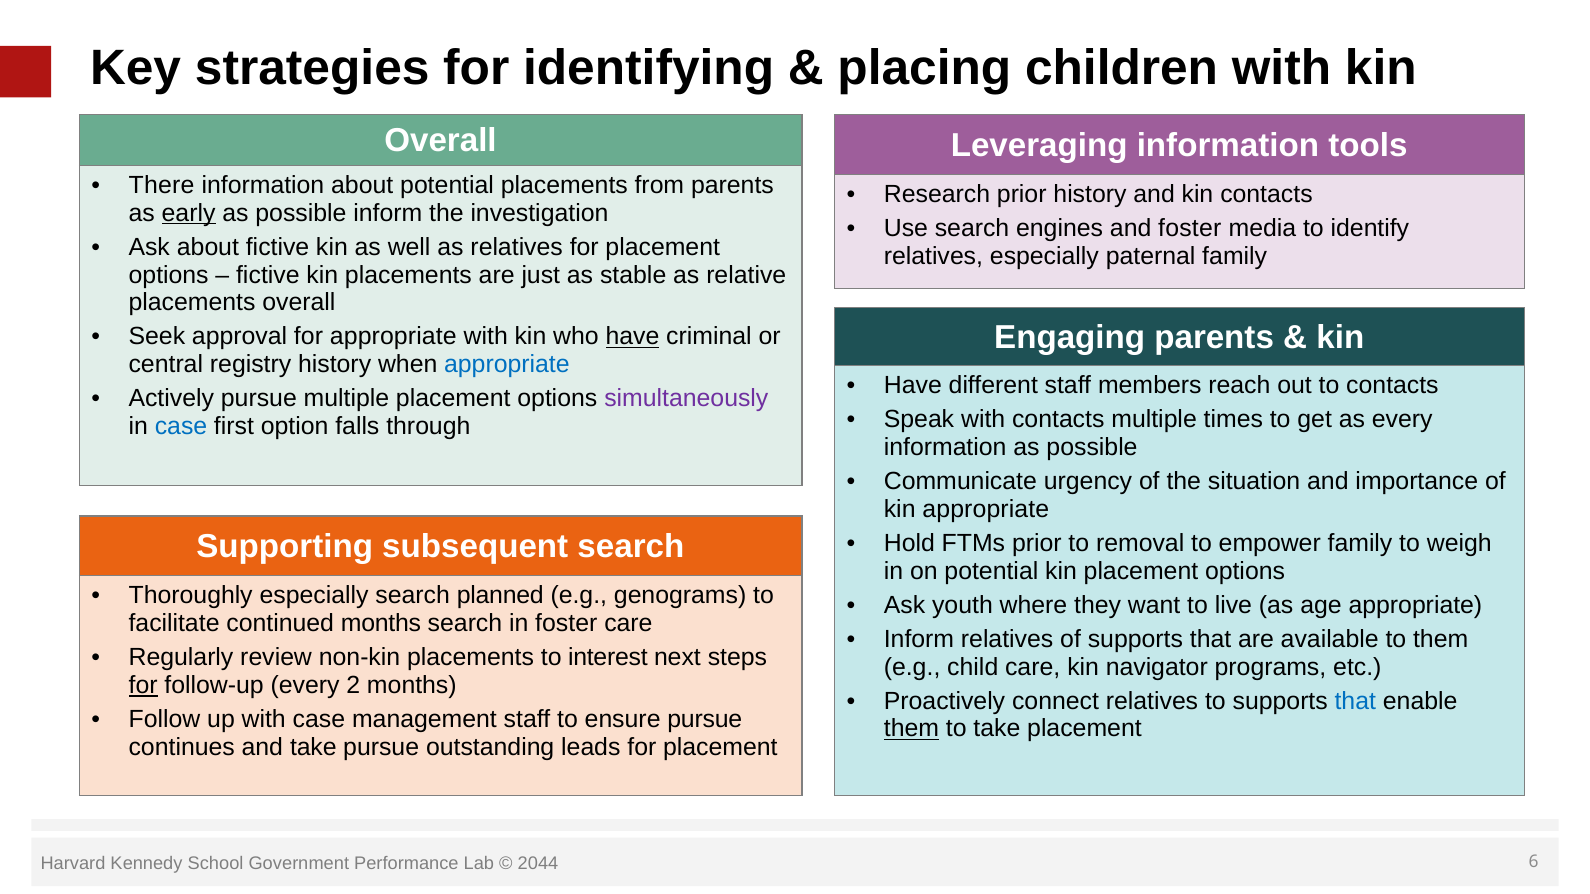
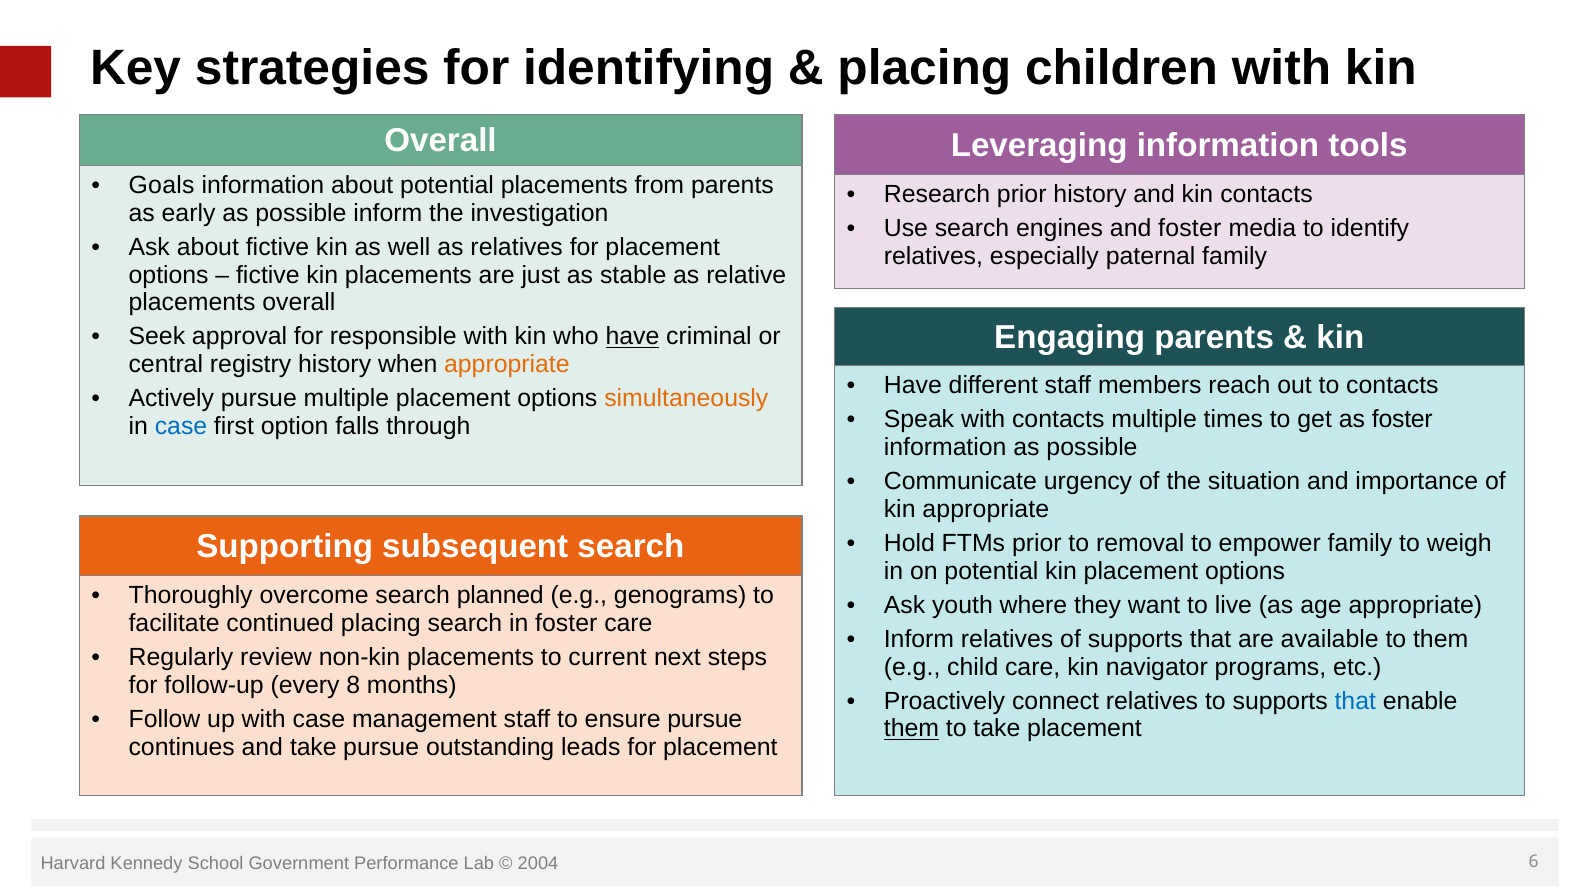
There: There -> Goals
early underline: present -> none
for appropriate: appropriate -> responsible
appropriate at (507, 364) colour: blue -> orange
simultaneously colour: purple -> orange
as every: every -> foster
Thoroughly especially: especially -> overcome
continued months: months -> placing
interest: interest -> current
for at (143, 685) underline: present -> none
2: 2 -> 8
2044: 2044 -> 2004
